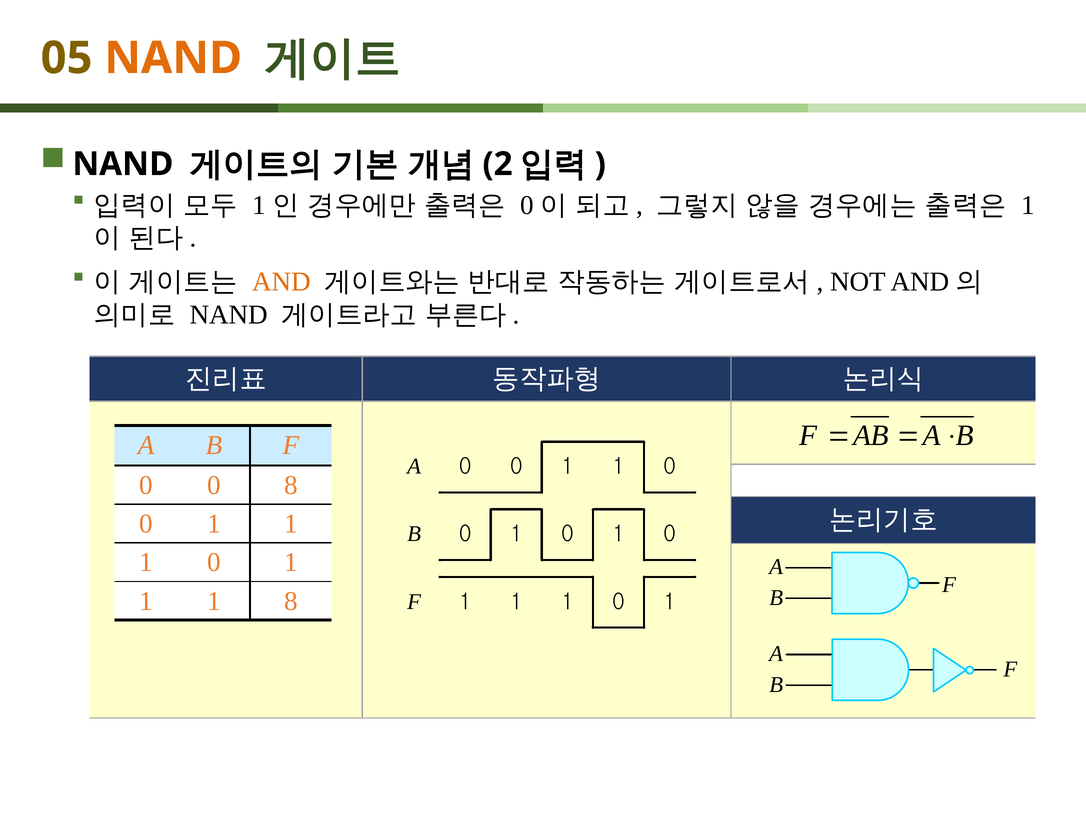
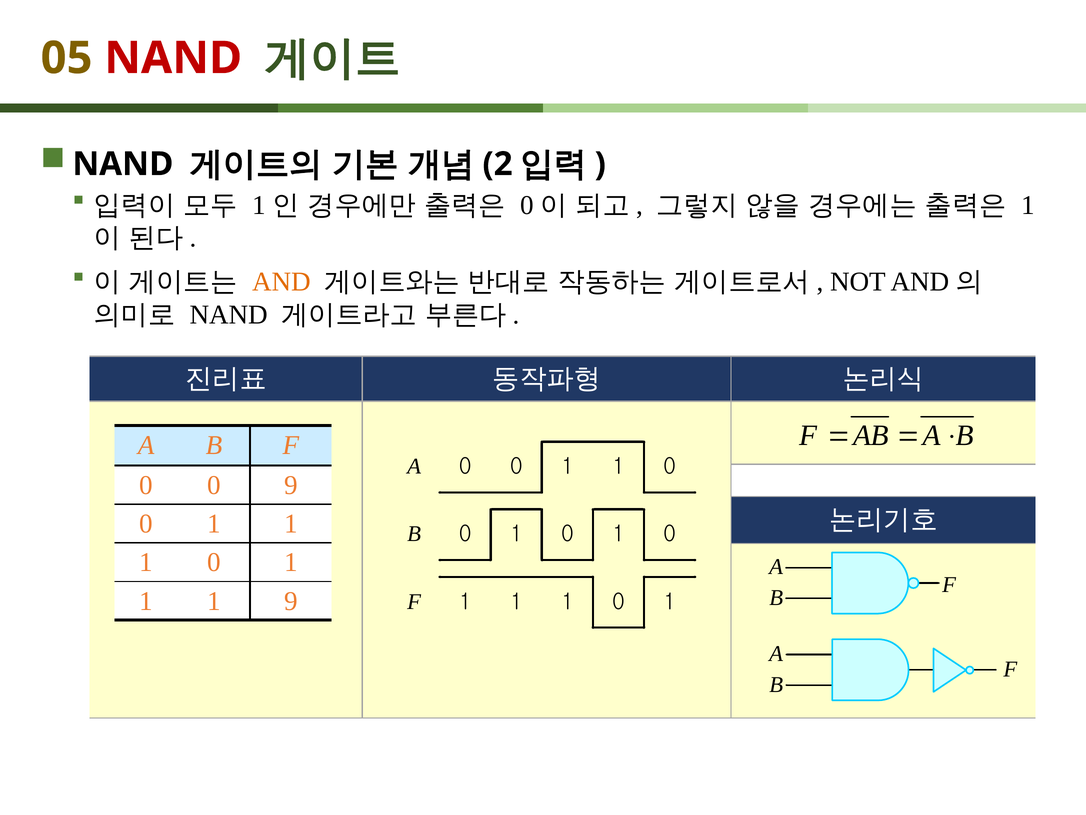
NAND at (173, 58) colour: orange -> red
0 8: 8 -> 9
1 8: 8 -> 9
